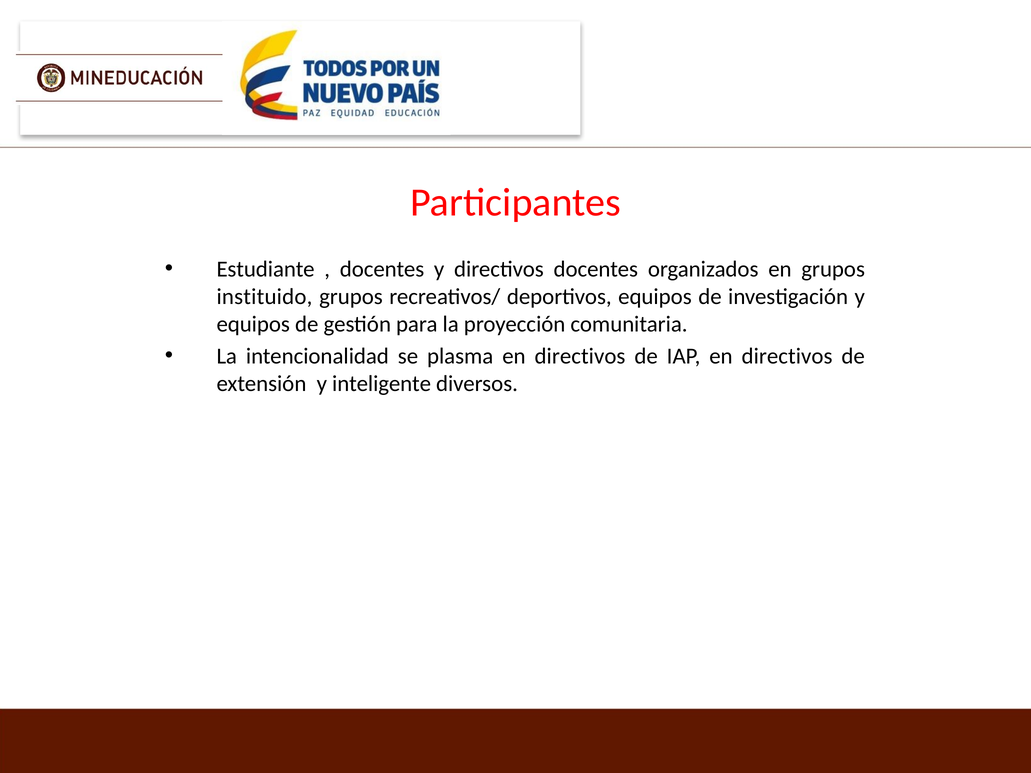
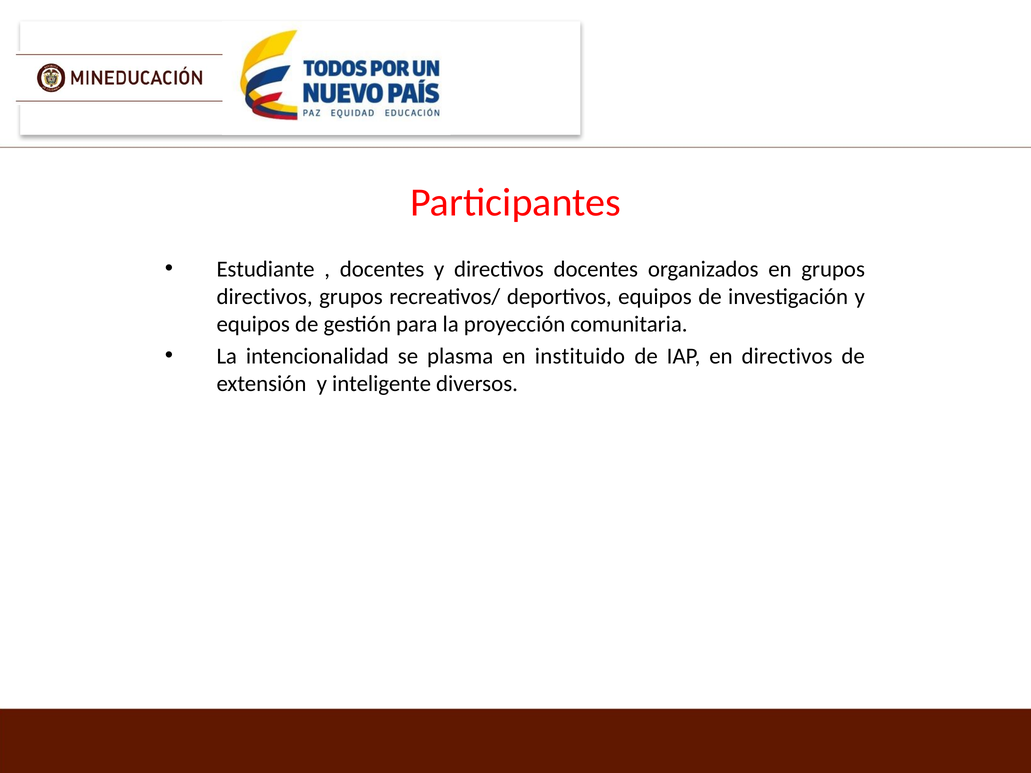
instituido at (264, 297): instituido -> directivos
plasma en directivos: directivos -> instituido
